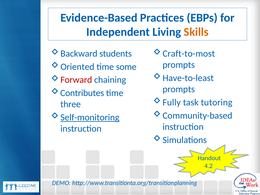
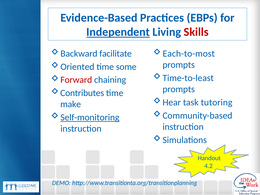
Independent underline: none -> present
Skills colour: orange -> red
students: students -> facilitate
Craft-to-most: Craft-to-most -> Each-to-most
Have-to-least: Have-to-least -> Time-to-least
Fully: Fully -> Hear
three: three -> make
